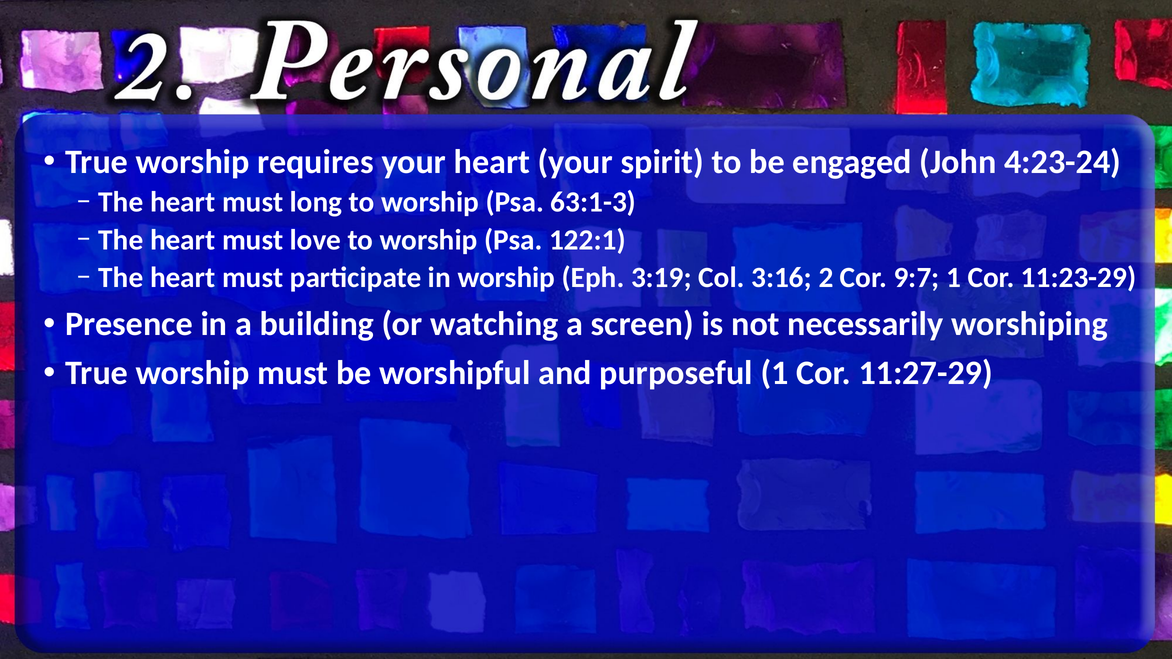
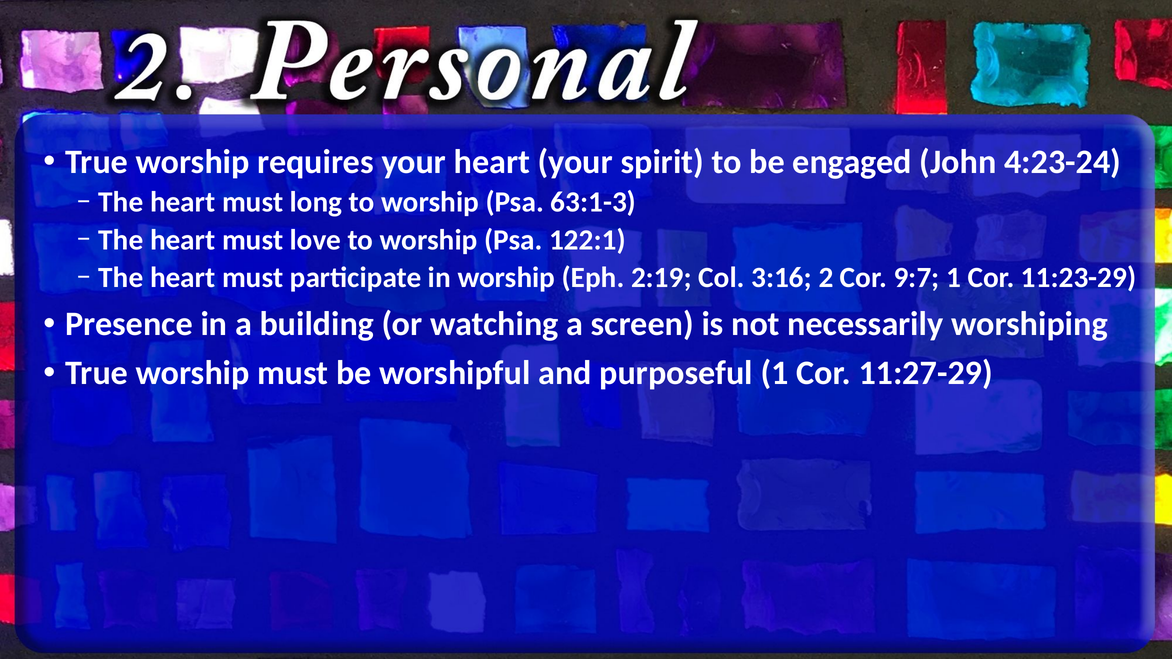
3:19: 3:19 -> 2:19
